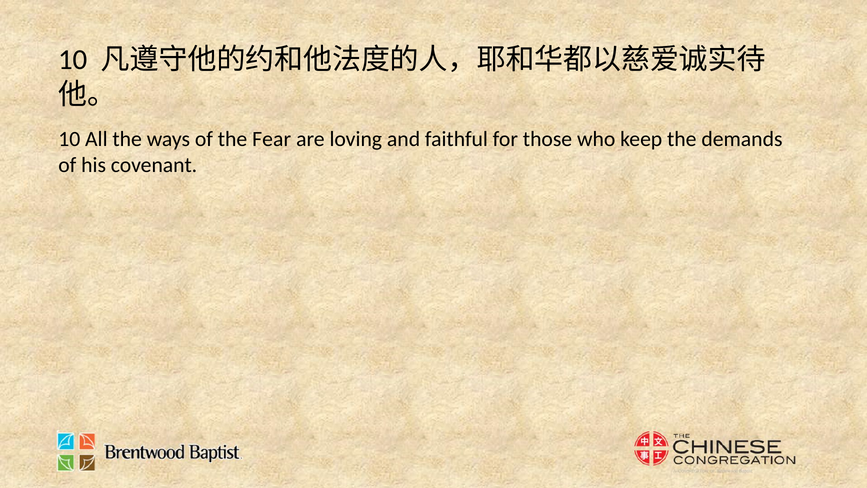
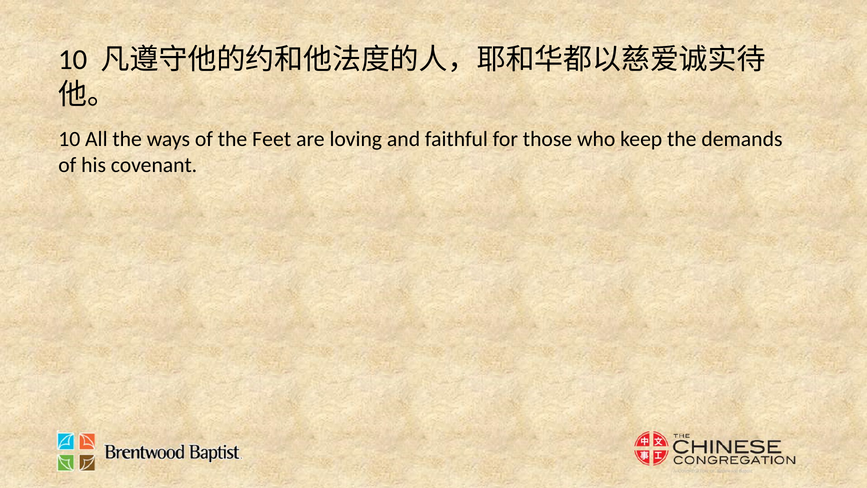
Fear: Fear -> Feet
